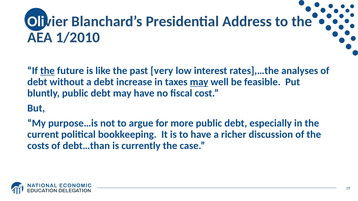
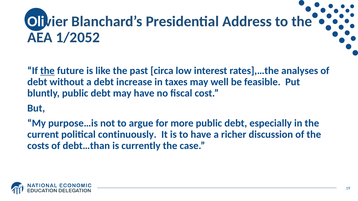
1/2010: 1/2010 -> 1/2052
very: very -> circa
may at (199, 82) underline: present -> none
bookkeeping: bookkeeping -> continuously
